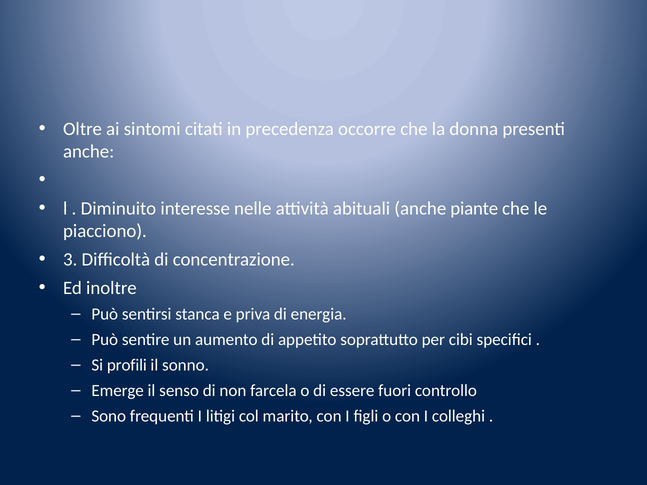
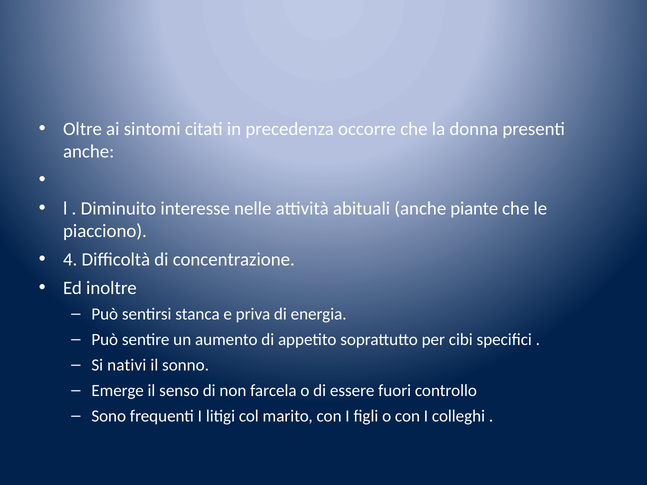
3: 3 -> 4
profili: profili -> nativi
